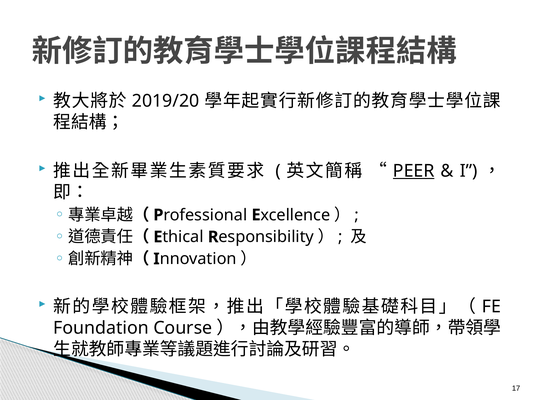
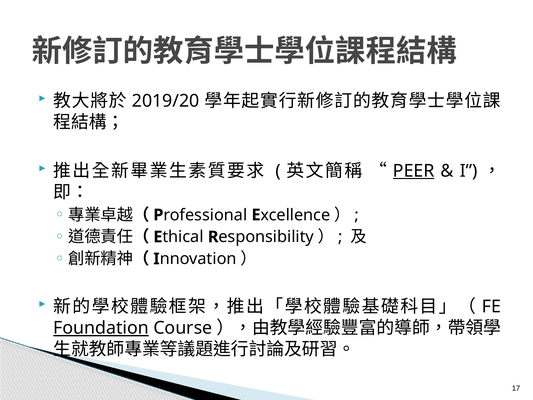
Foundation underline: none -> present
